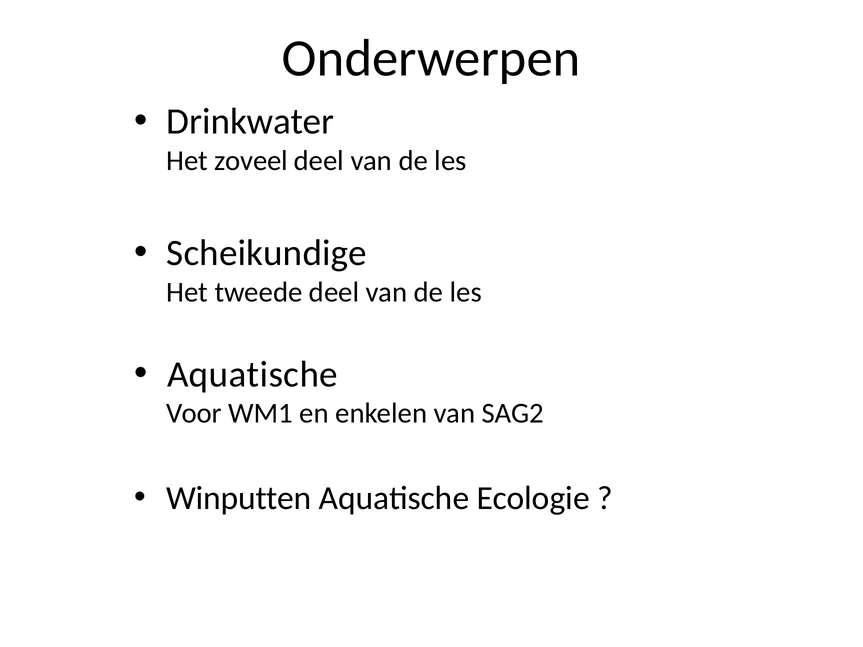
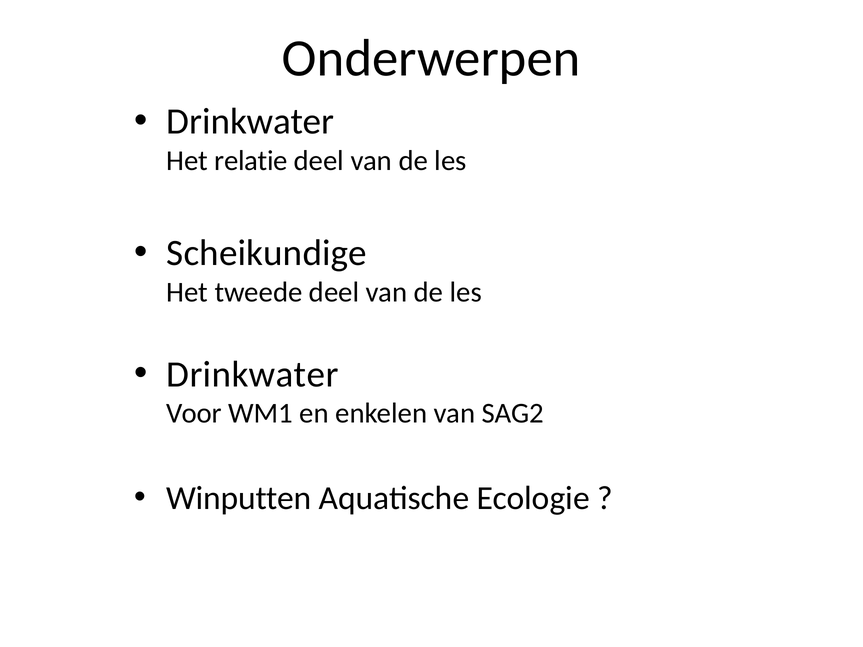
zoveel: zoveel -> relatie
Aquatische at (252, 375): Aquatische -> Drinkwater
